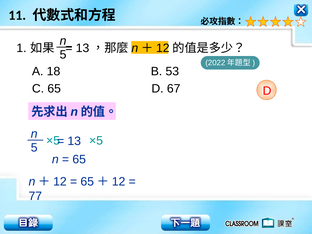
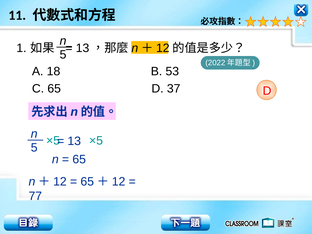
67: 67 -> 37
